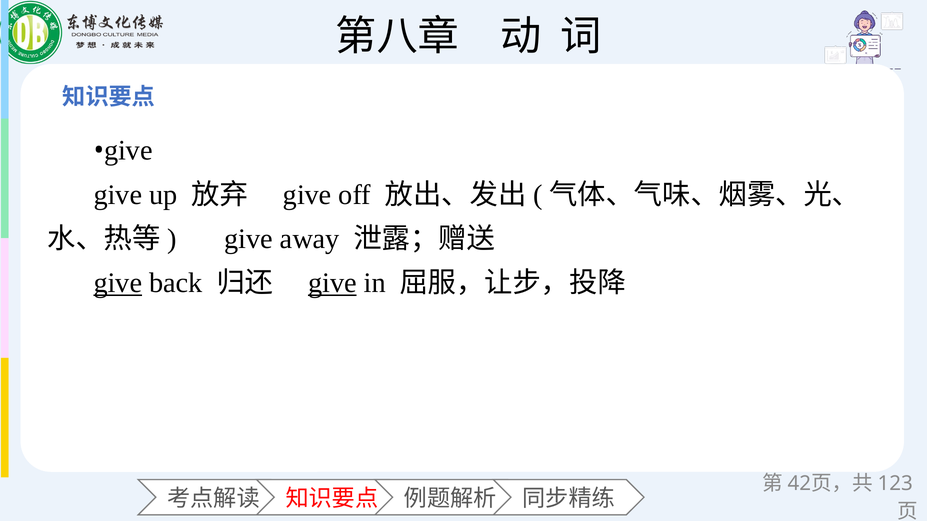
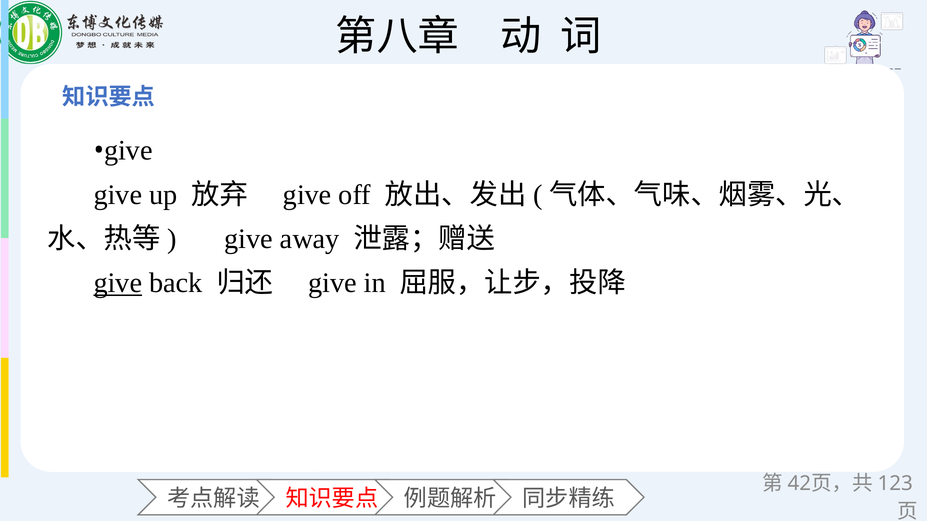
give at (332, 283) underline: present -> none
